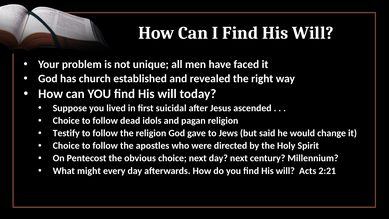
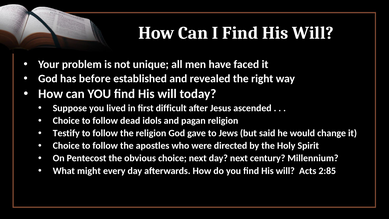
church: church -> before
suicidal: suicidal -> difficult
2:21: 2:21 -> 2:85
